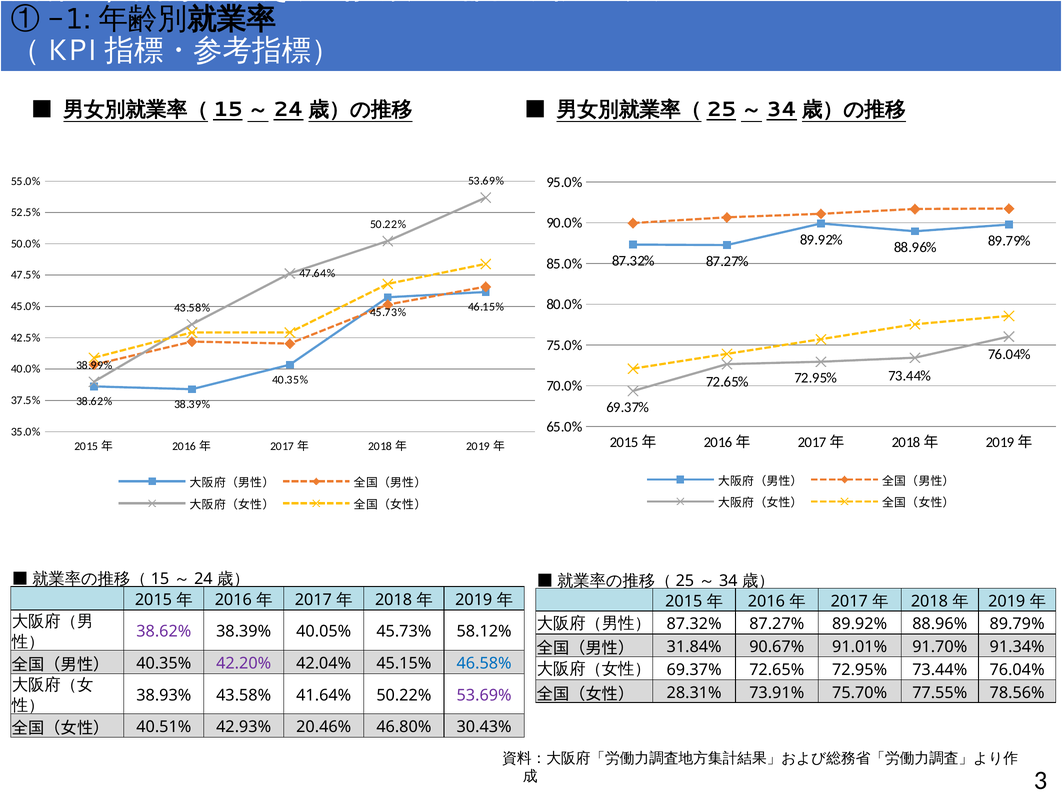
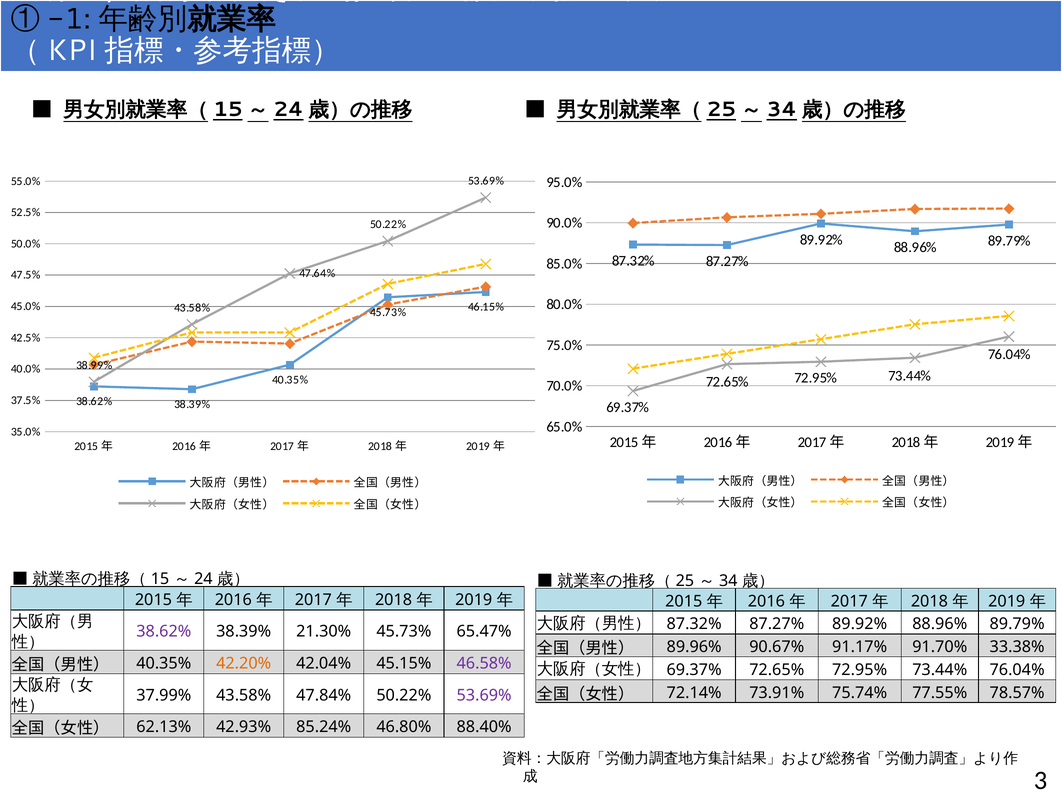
40.05%: 40.05% -> 21.30%
58.12%: 58.12% -> 65.47%
31.84%: 31.84% -> 89.96%
91.01%: 91.01% -> 91.17%
91.34%: 91.34% -> 33.38%
42.20% colour: purple -> orange
46.58% colour: blue -> purple
28.31%: 28.31% -> 72.14%
75.70%: 75.70% -> 75.74%
78.56%: 78.56% -> 78.57%
38.93%: 38.93% -> 37.99%
41.64%: 41.64% -> 47.84%
40.51%: 40.51% -> 62.13%
20.46%: 20.46% -> 85.24%
30.43%: 30.43% -> 88.40%
